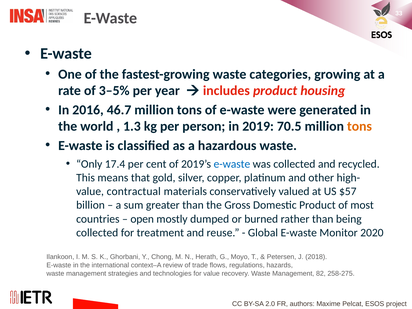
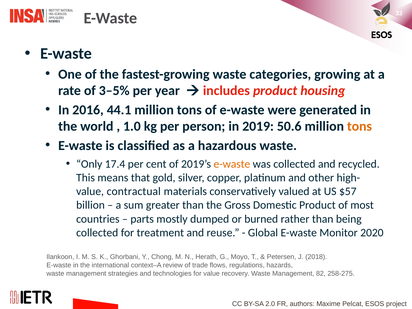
46.7: 46.7 -> 44.1
1.3: 1.3 -> 1.0
70.5: 70.5 -> 50.6
e-waste at (232, 164) colour: blue -> orange
open: open -> parts
